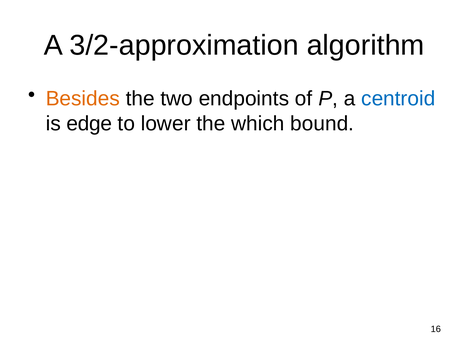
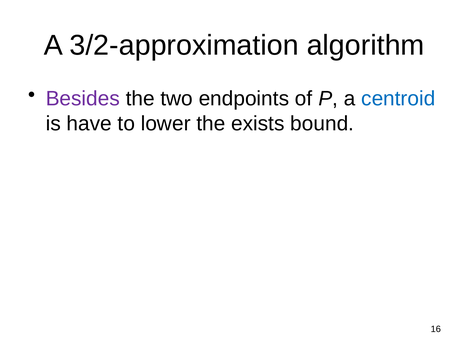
Besides colour: orange -> purple
edge: edge -> have
which: which -> exists
